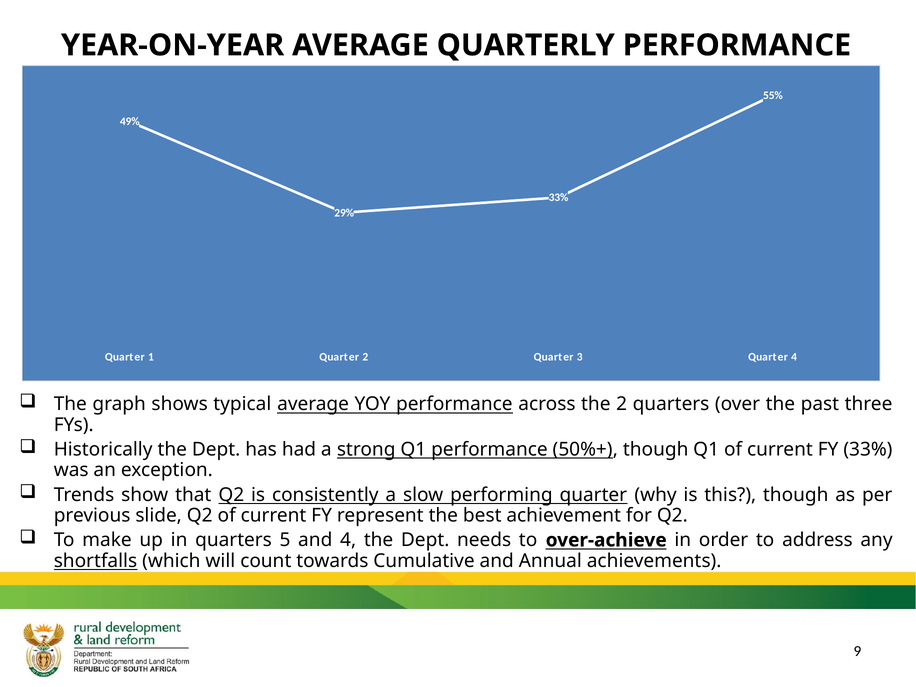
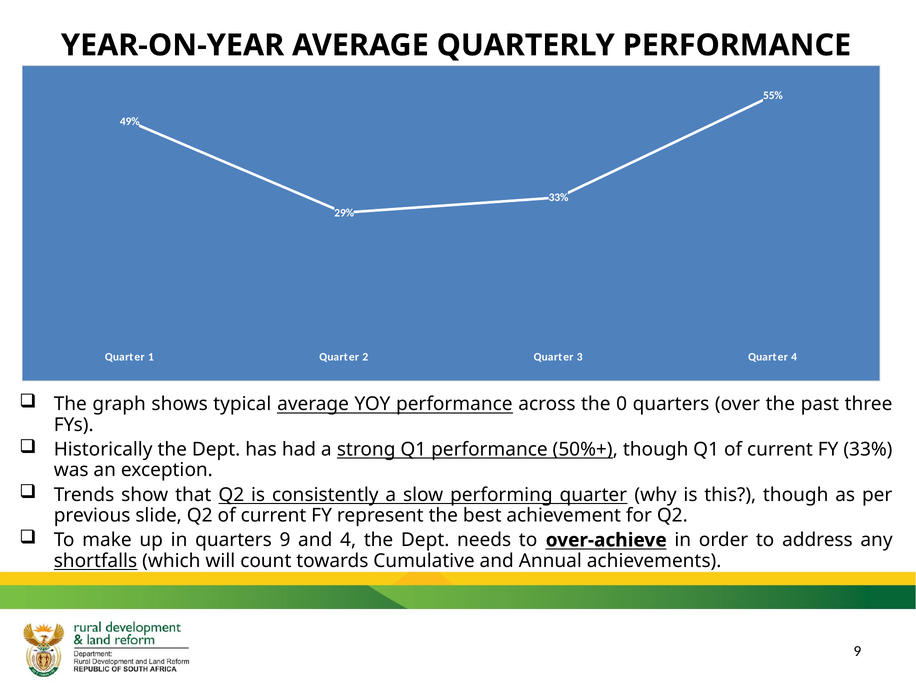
the 2: 2 -> 0
quarters 5: 5 -> 9
